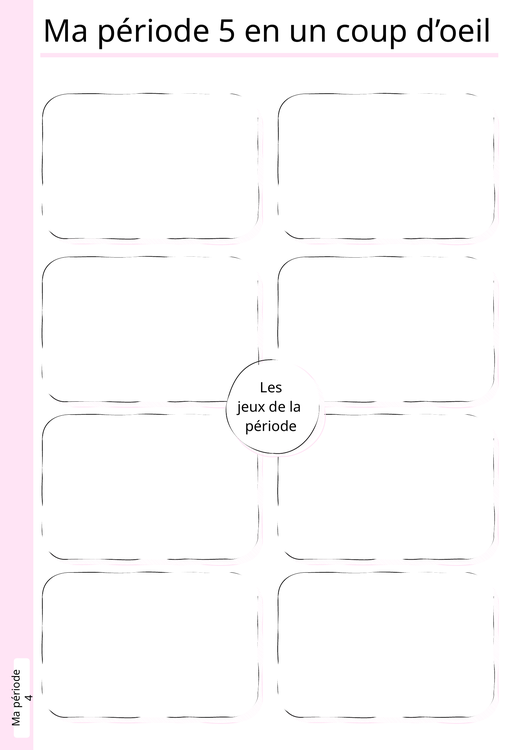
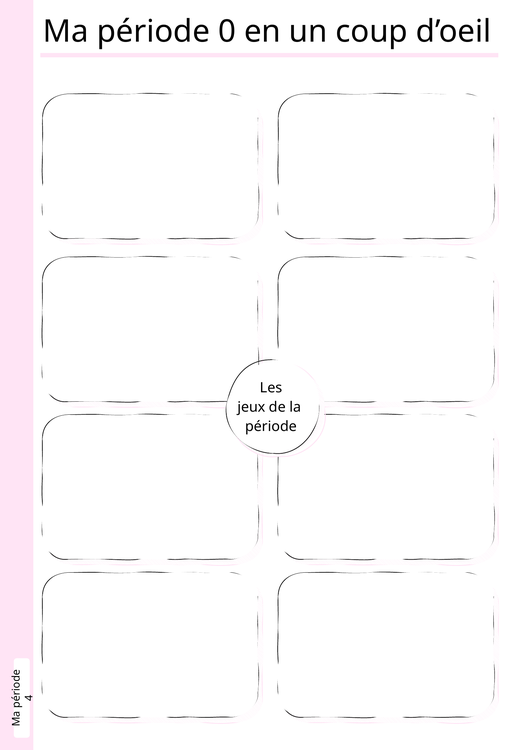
5: 5 -> 0
